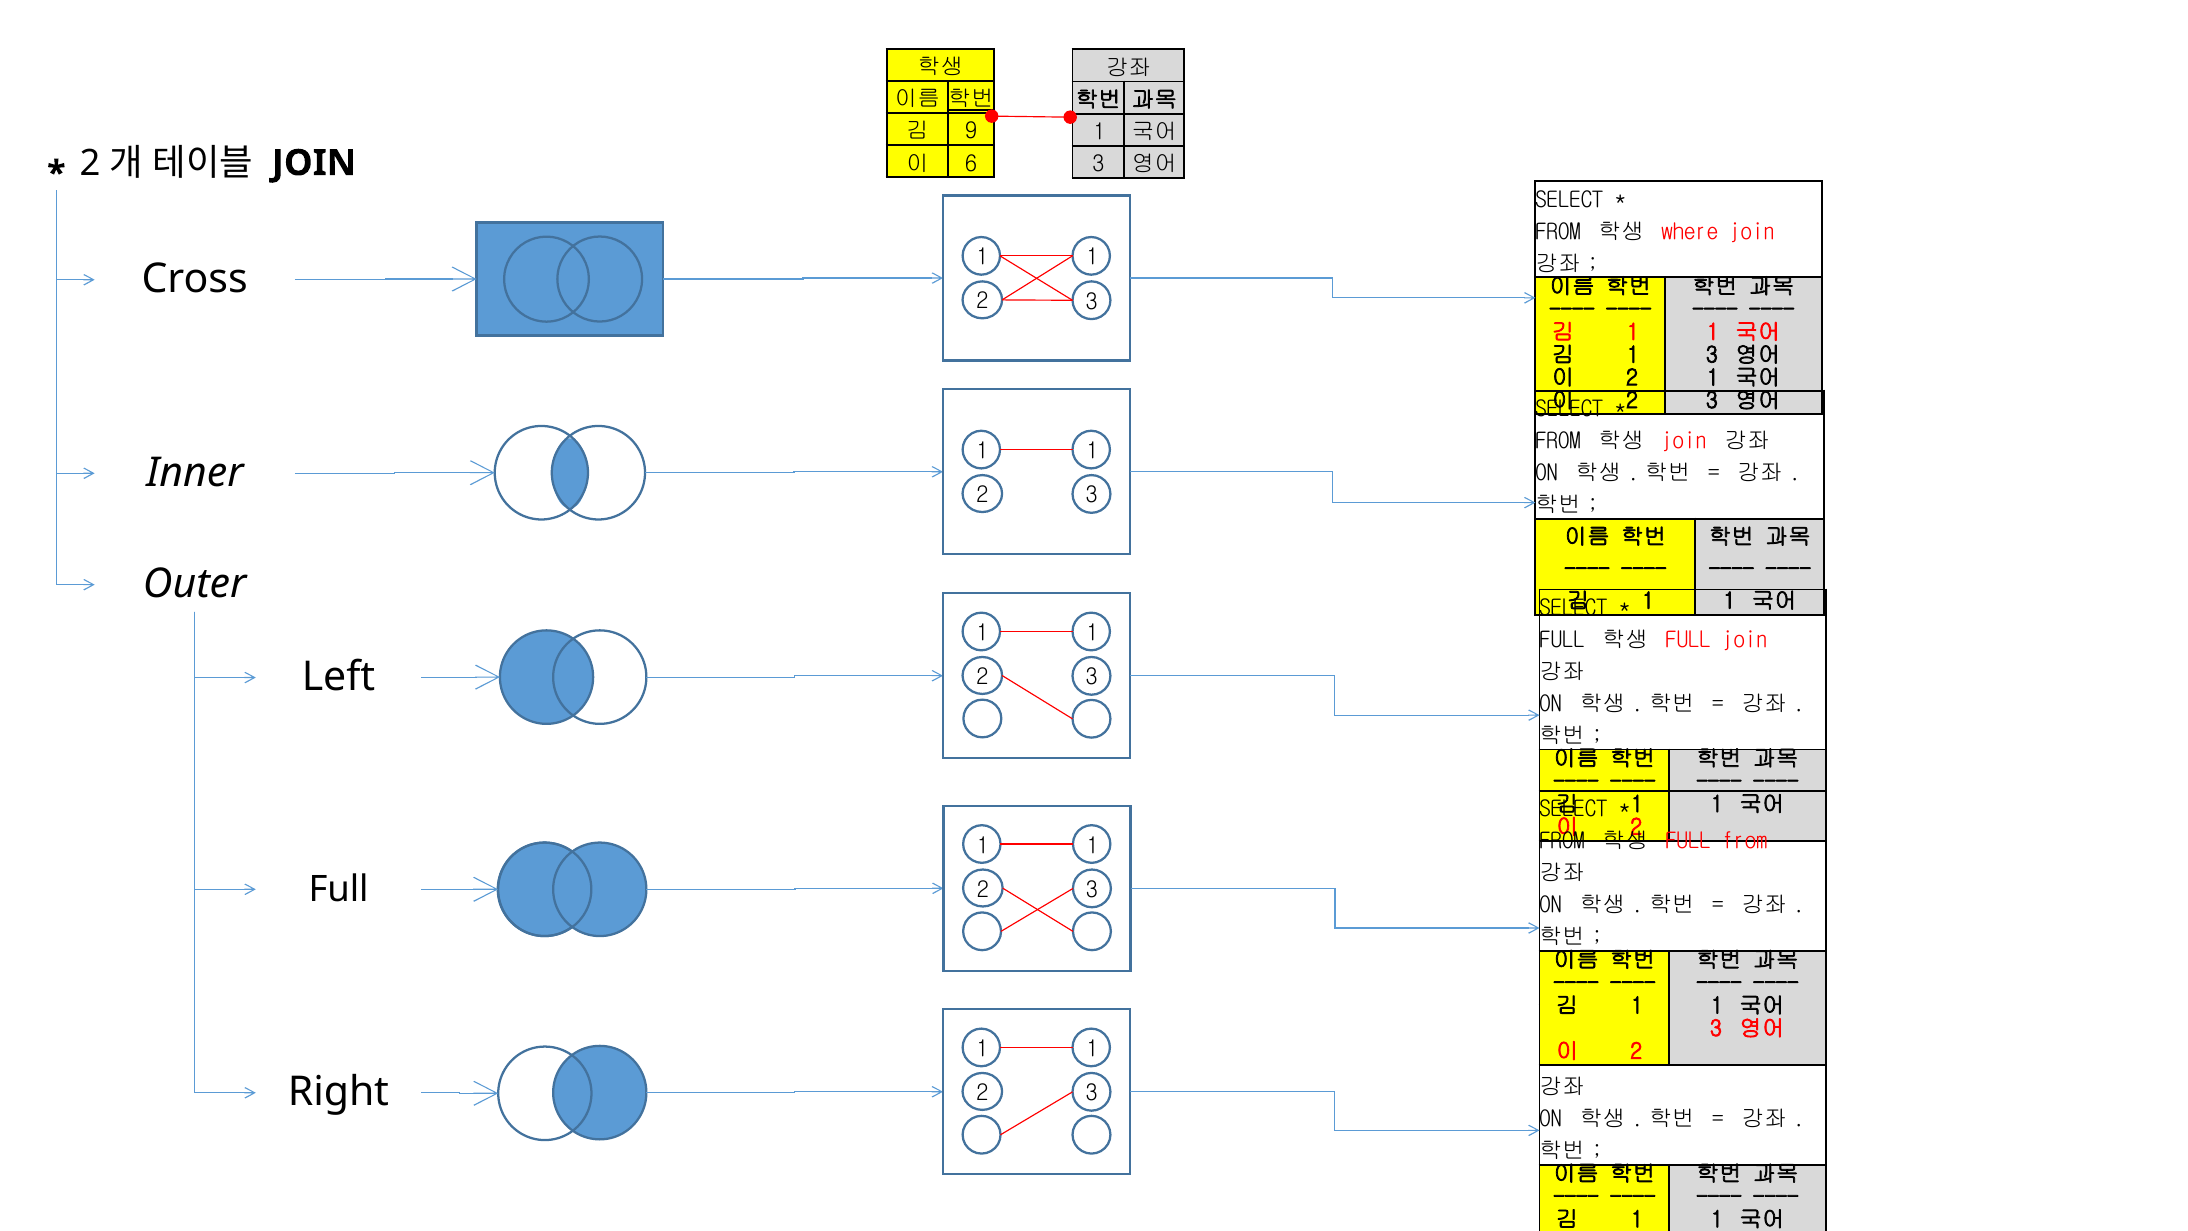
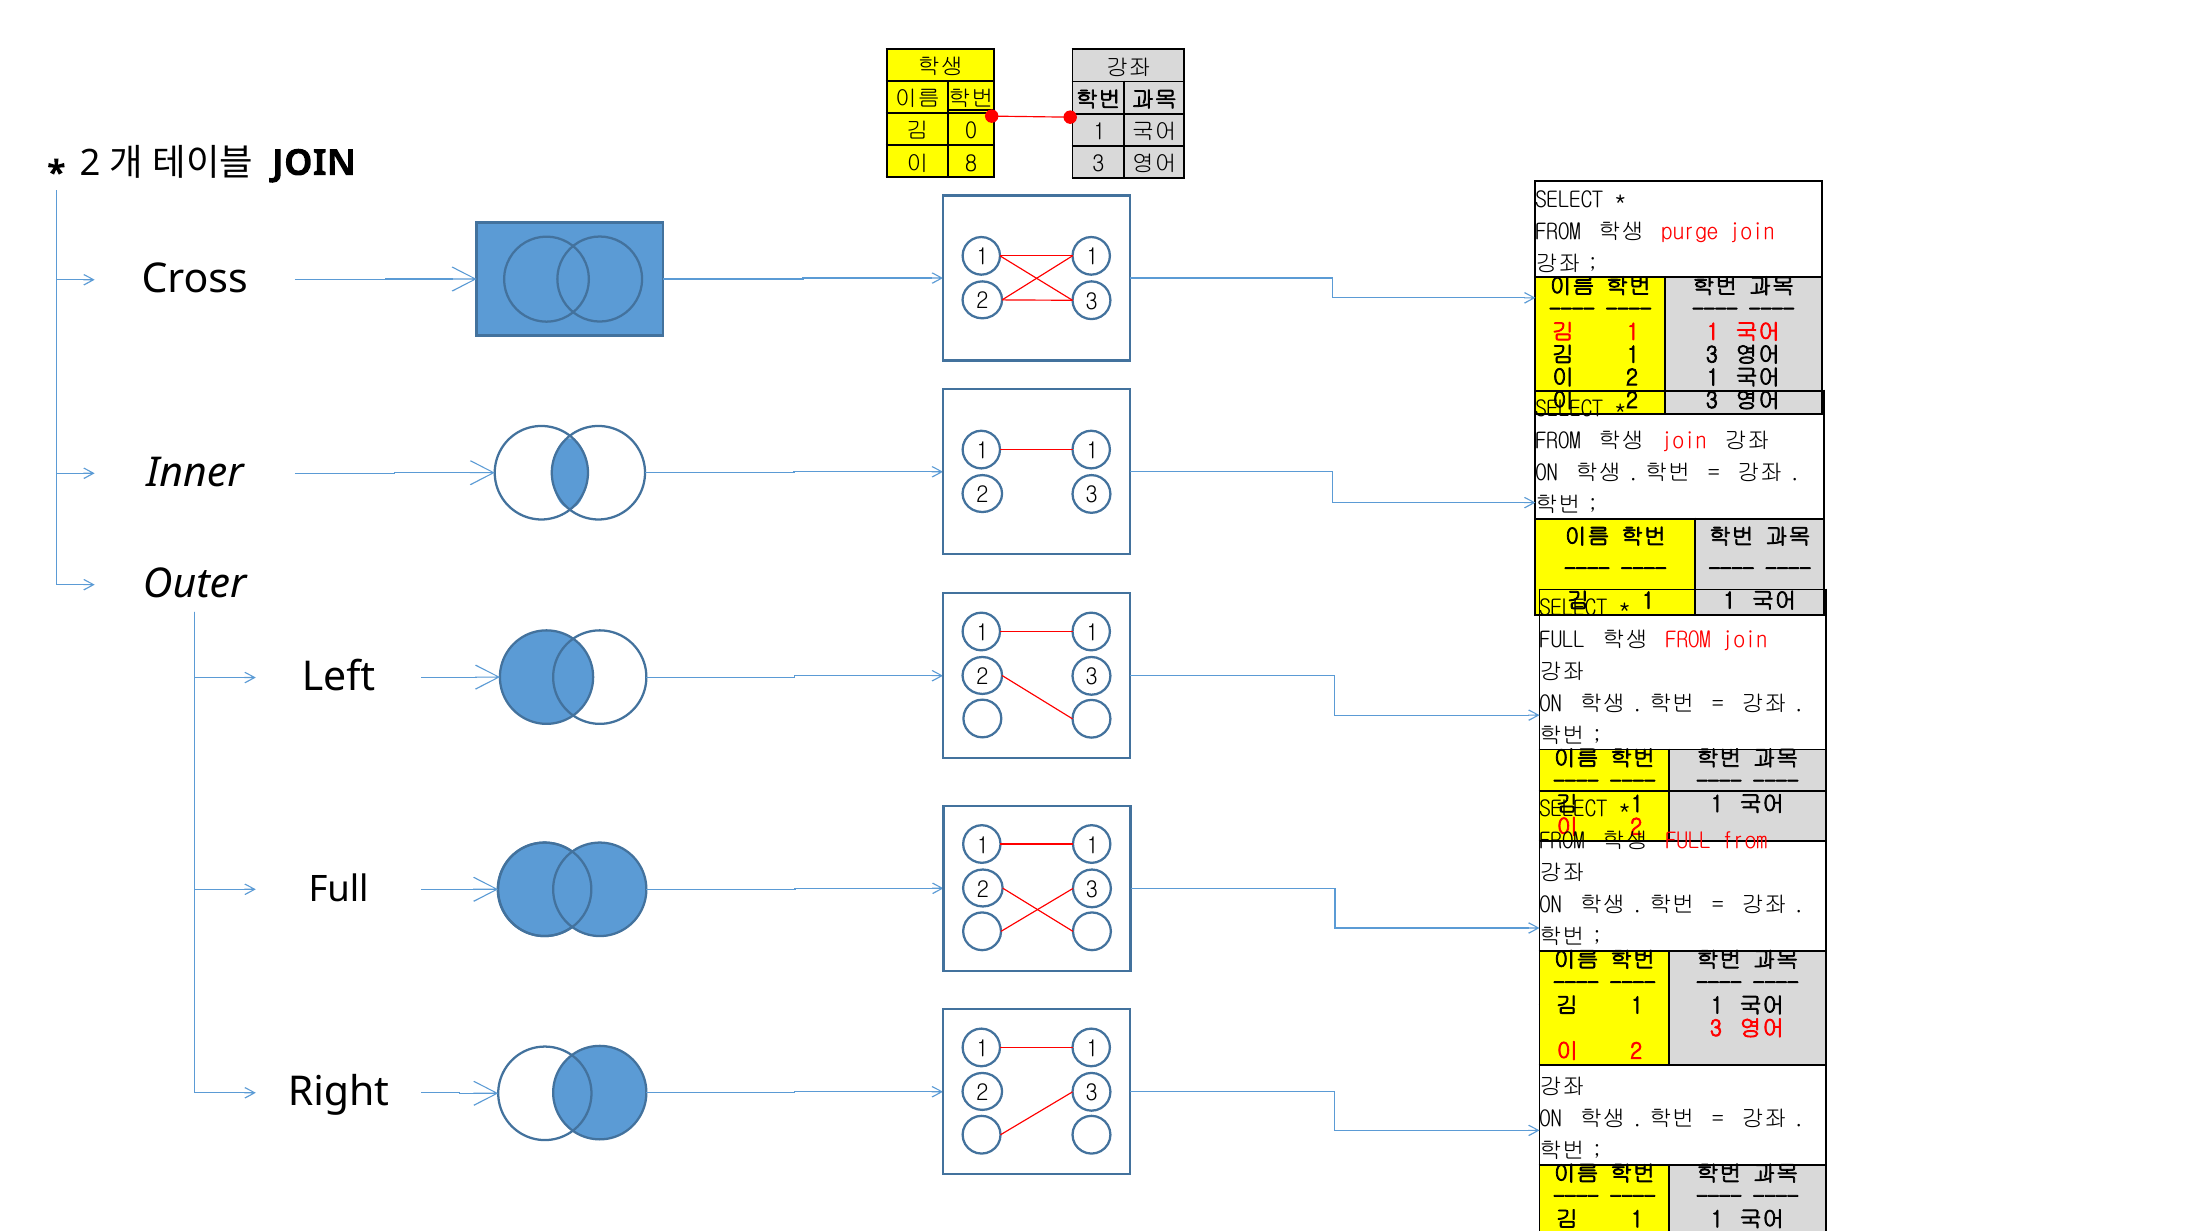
9: 9 -> 0
6: 6 -> 8
where: where -> purge
FULL at (1688, 640): FULL -> FROM
